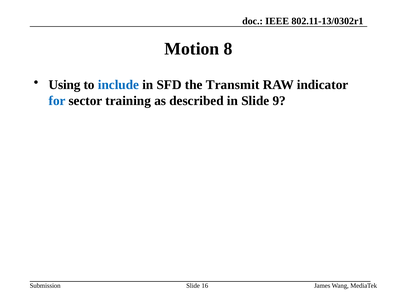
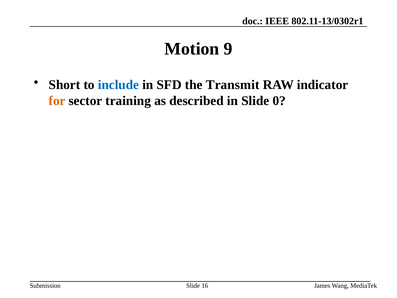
8: 8 -> 9
Using: Using -> Short
for colour: blue -> orange
9: 9 -> 0
